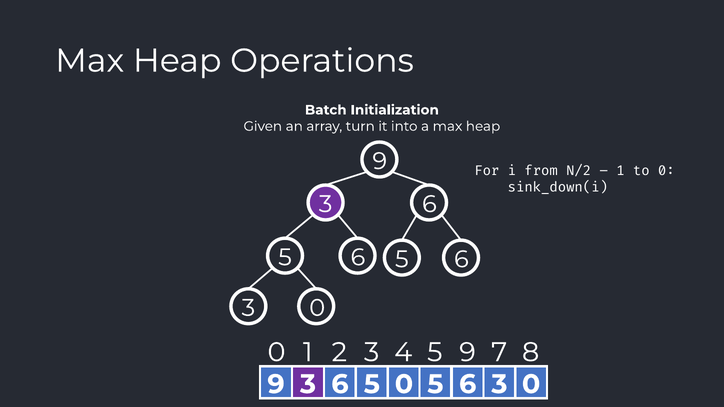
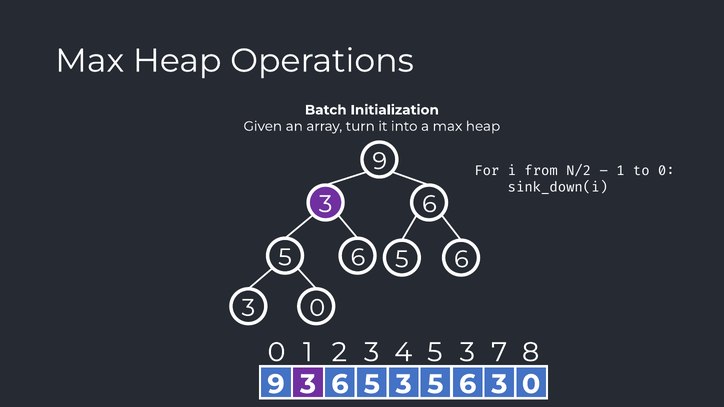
4 5 9: 9 -> 3
6 5 0: 0 -> 3
